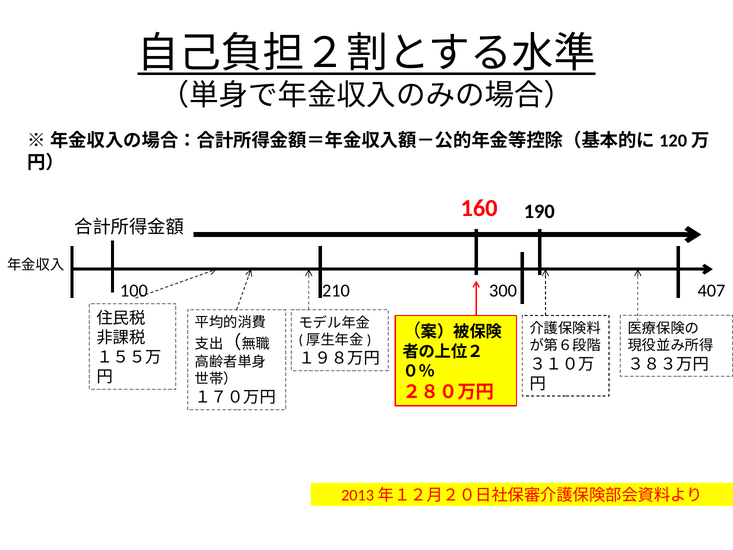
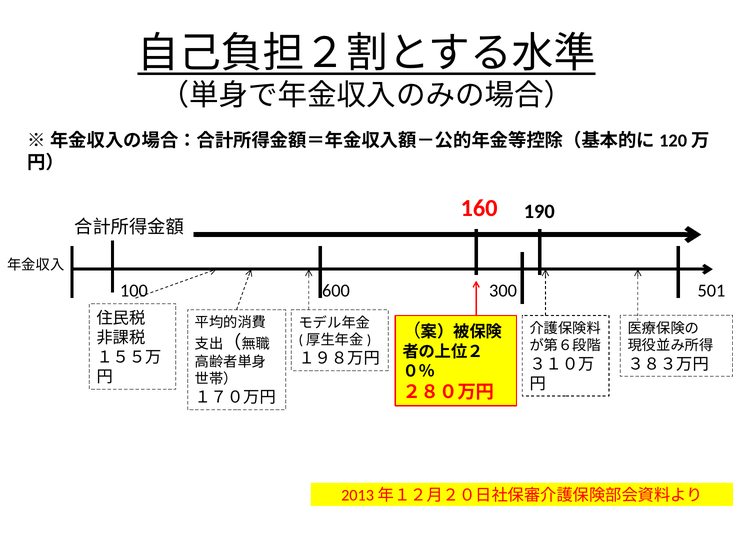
210: 210 -> 600
407: 407 -> 501
